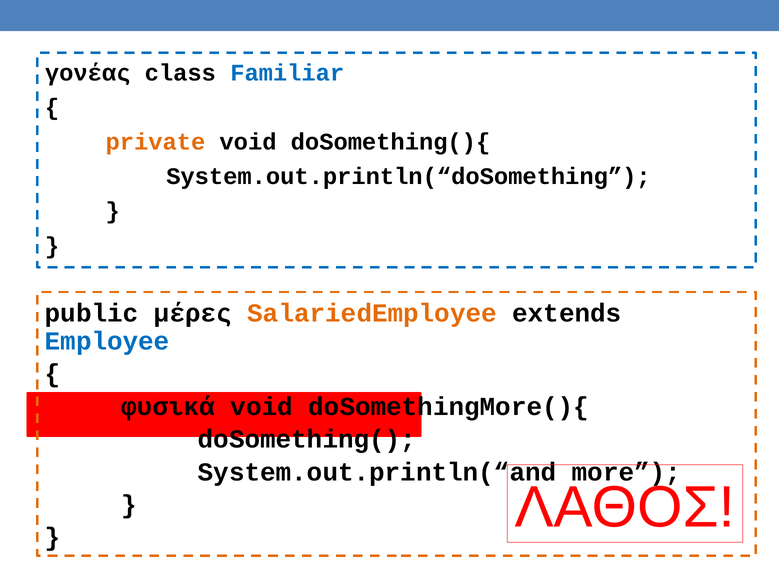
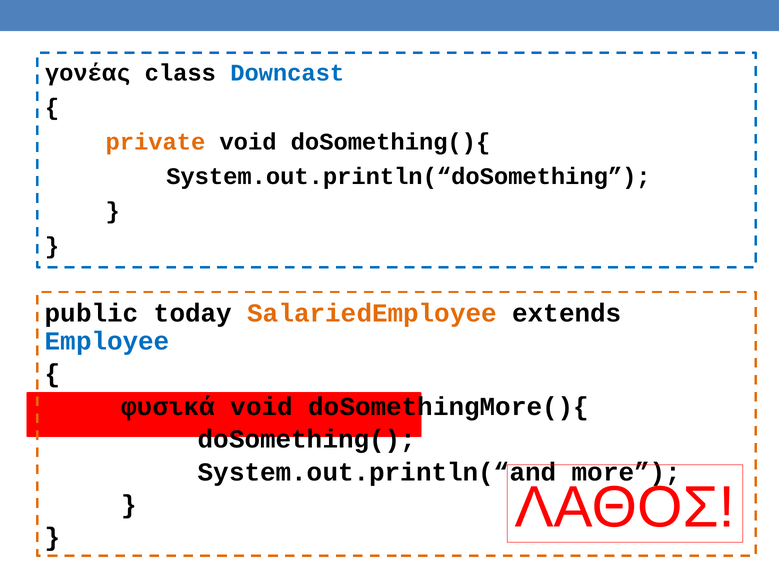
Familiar: Familiar -> Downcast
μέρες: μέρες -> today
